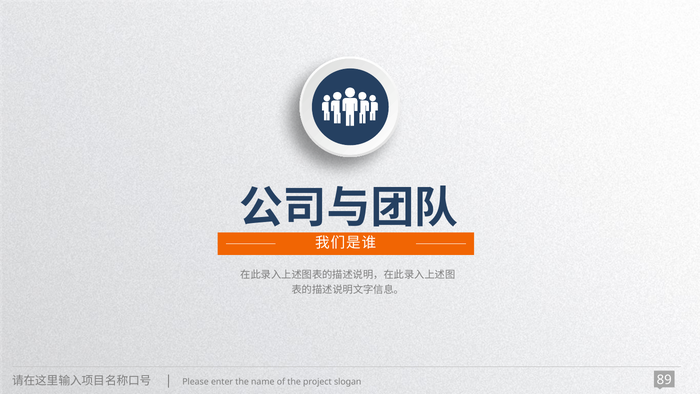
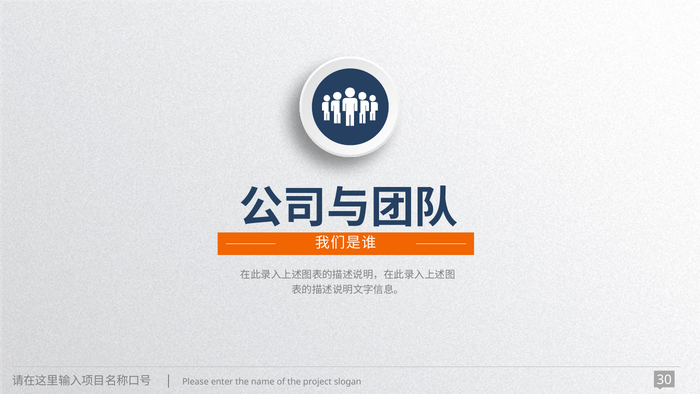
89: 89 -> 30
